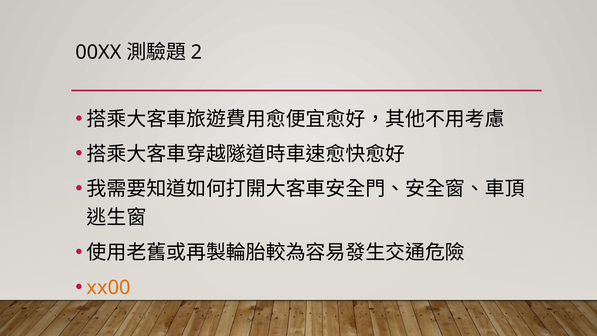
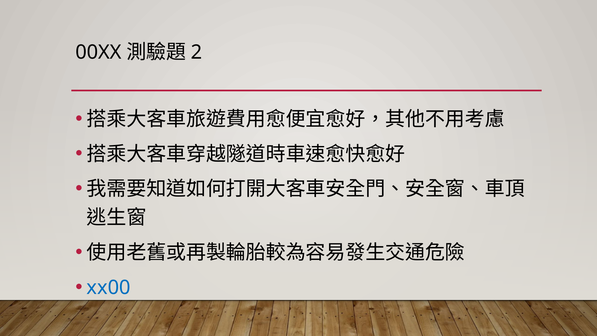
xx00 colour: orange -> blue
